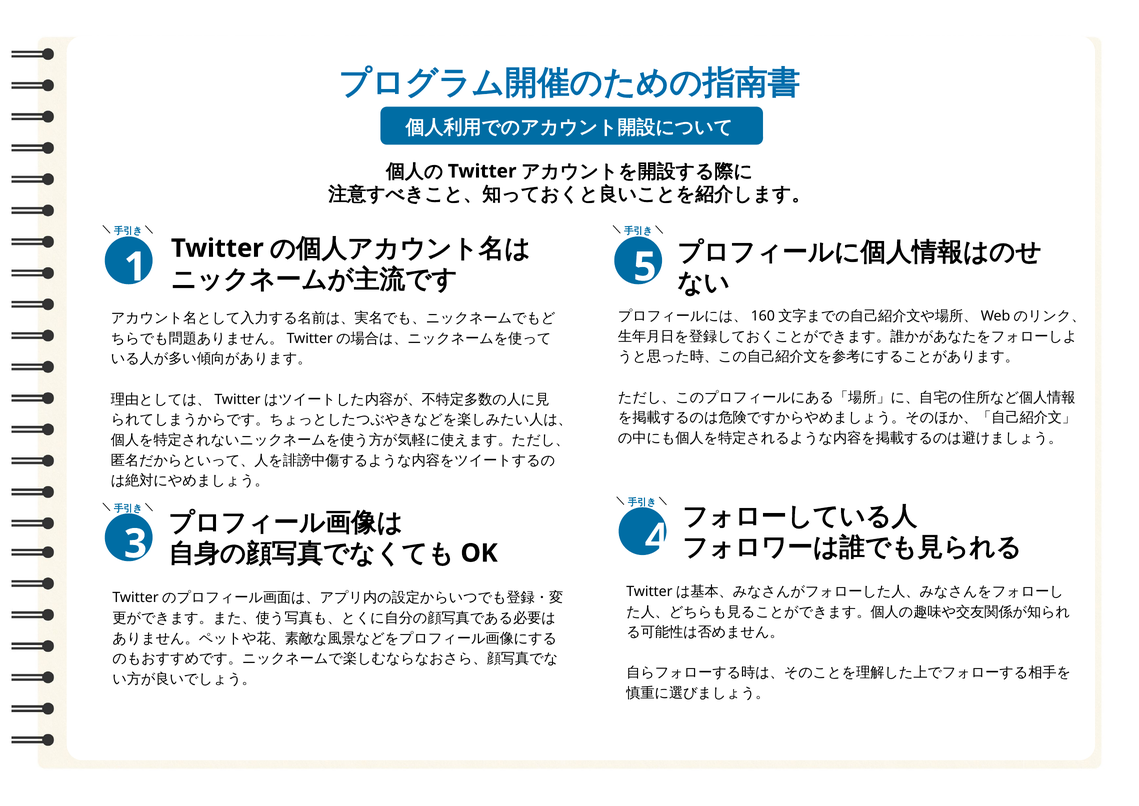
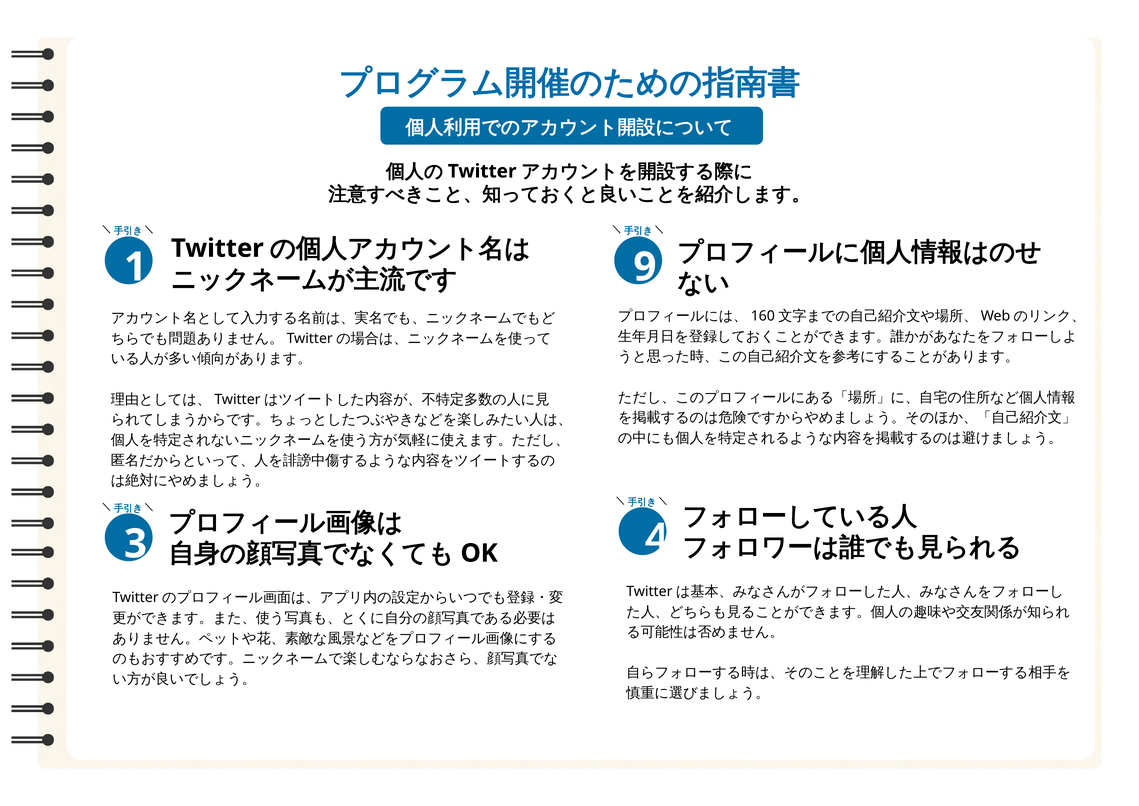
5: 5 -> 9
